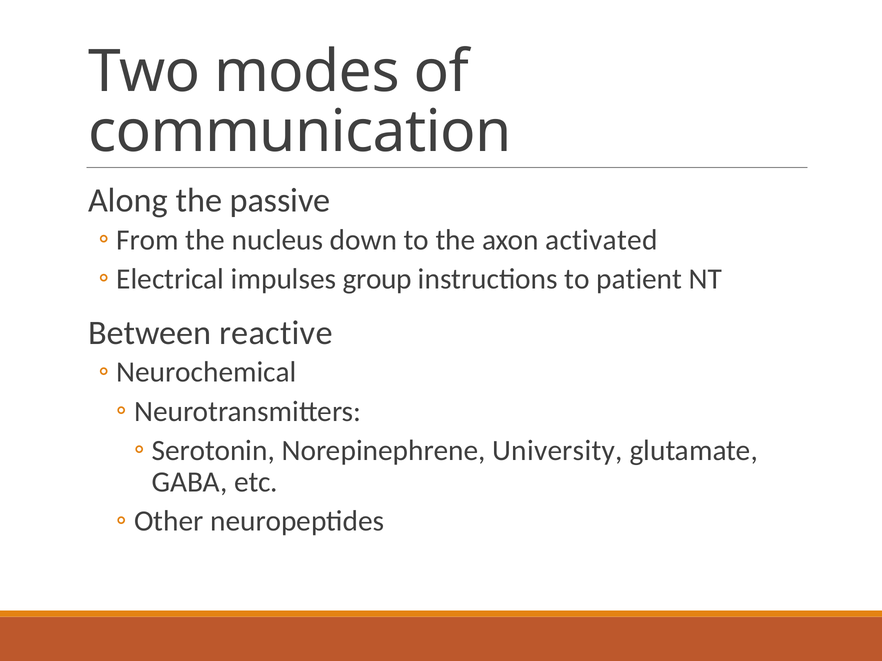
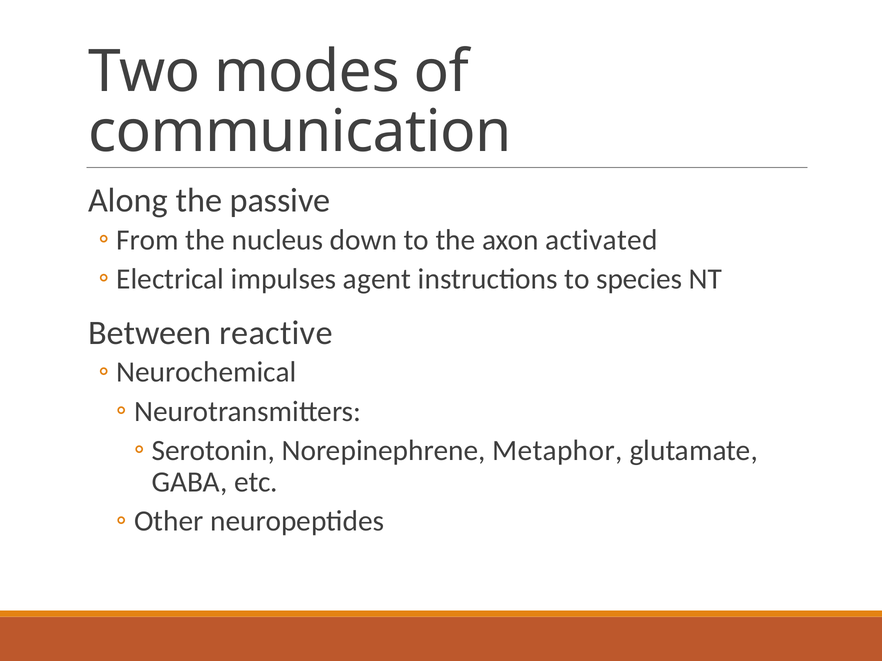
group: group -> agent
patient: patient -> species
University: University -> Metaphor
